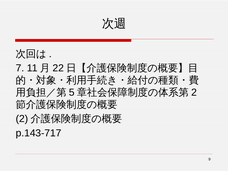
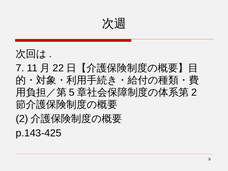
p.143-717: p.143-717 -> p.143-425
